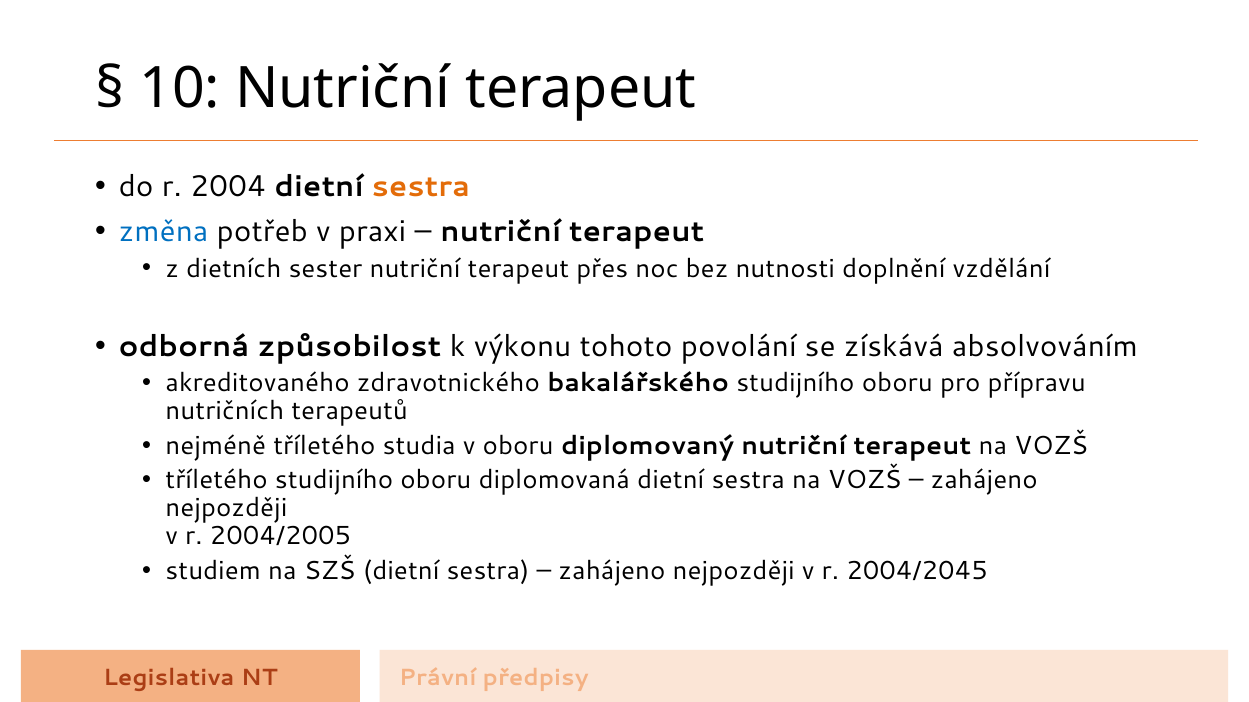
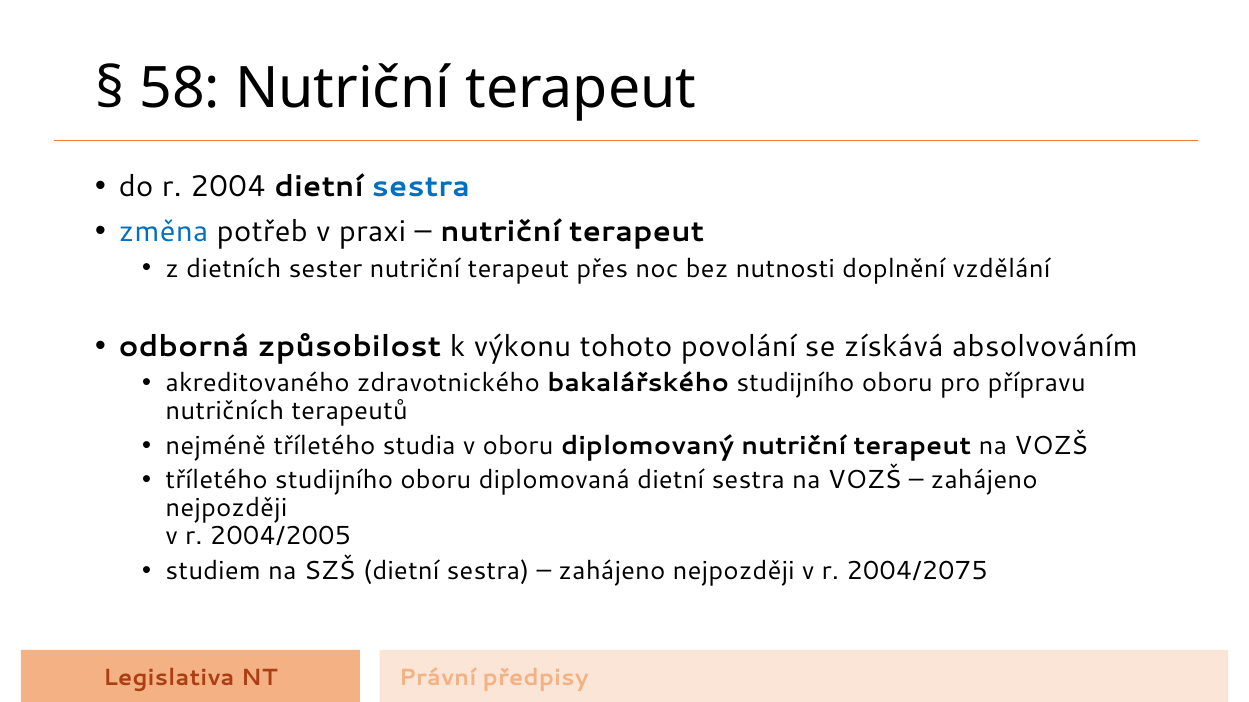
10: 10 -> 58
sestra at (421, 187) colour: orange -> blue
2004/2045: 2004/2045 -> 2004/2075
